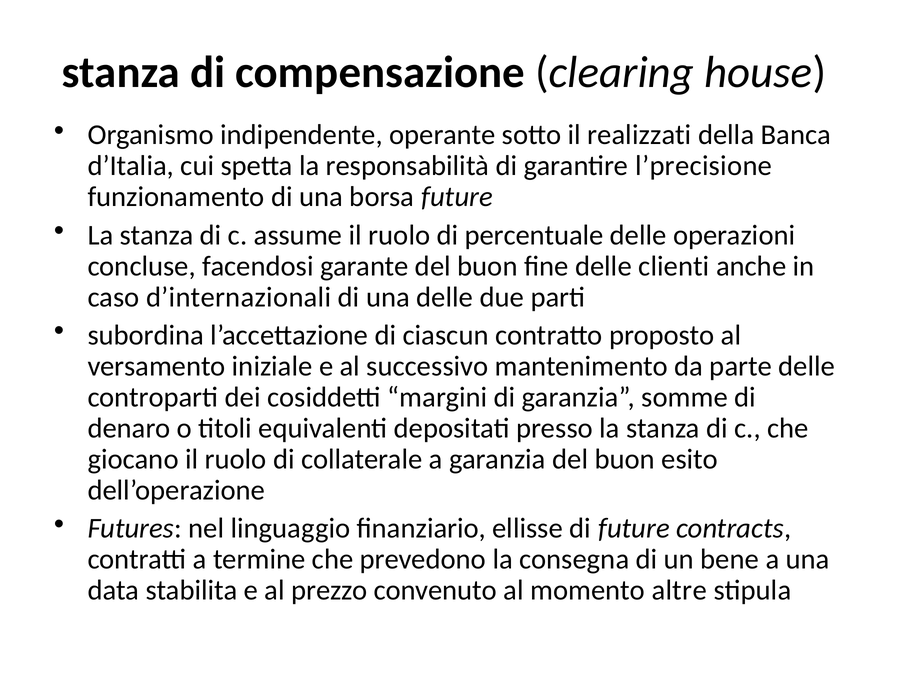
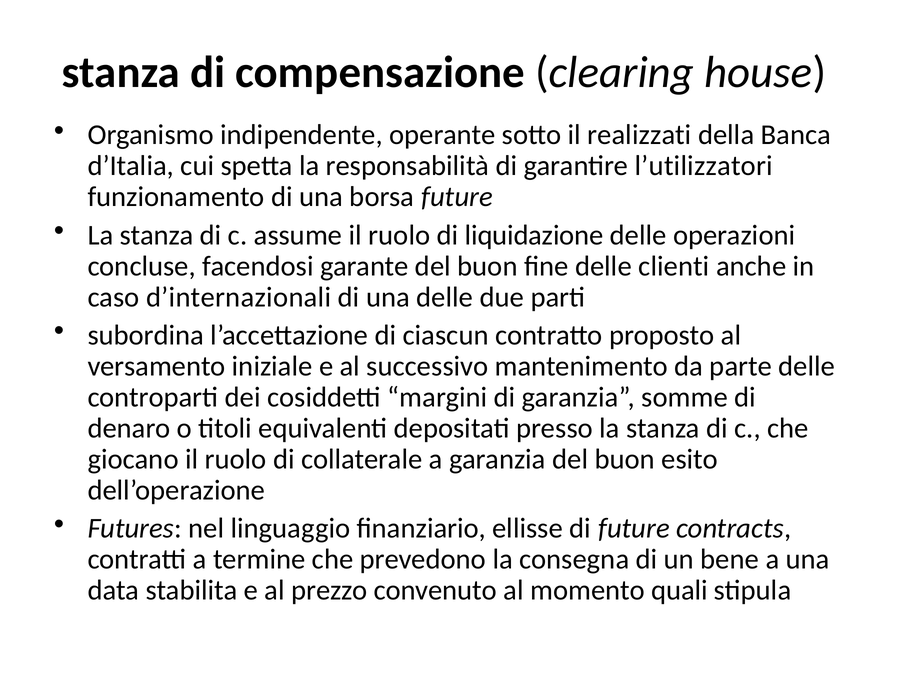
l’precisione: l’precisione -> l’utilizzatori
percentuale: percentuale -> liquidazione
altre: altre -> quali
